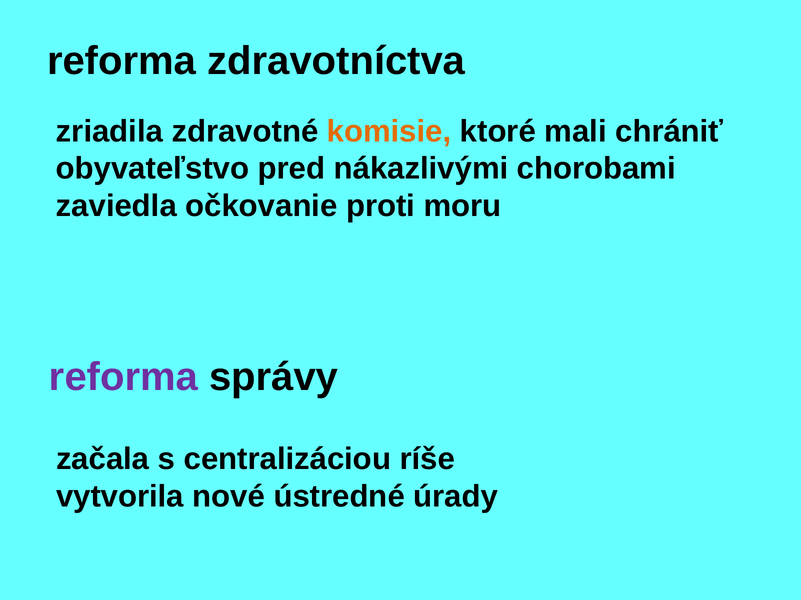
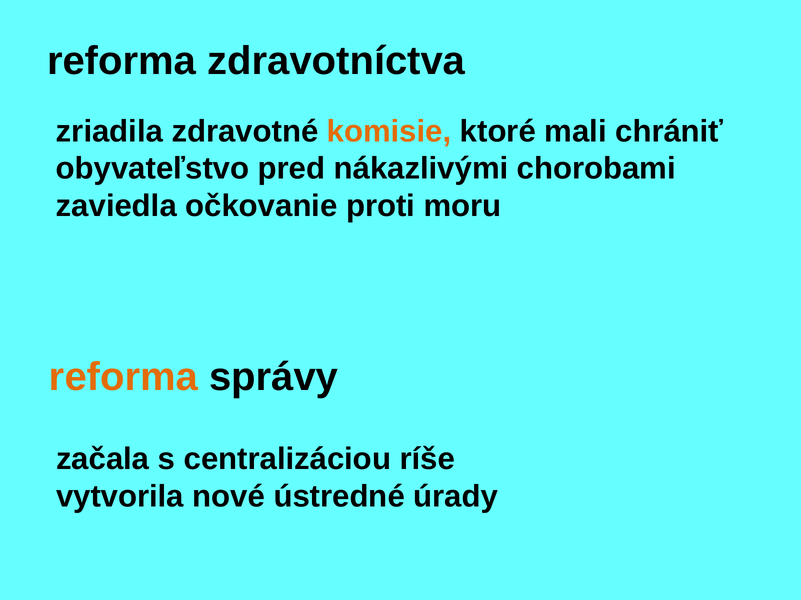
reforma at (123, 377) colour: purple -> orange
